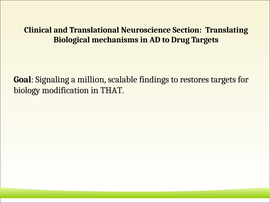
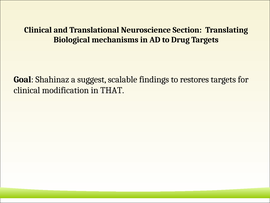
Signaling: Signaling -> Shahinaz
million: million -> suggest
biology at (27, 90): biology -> clinical
